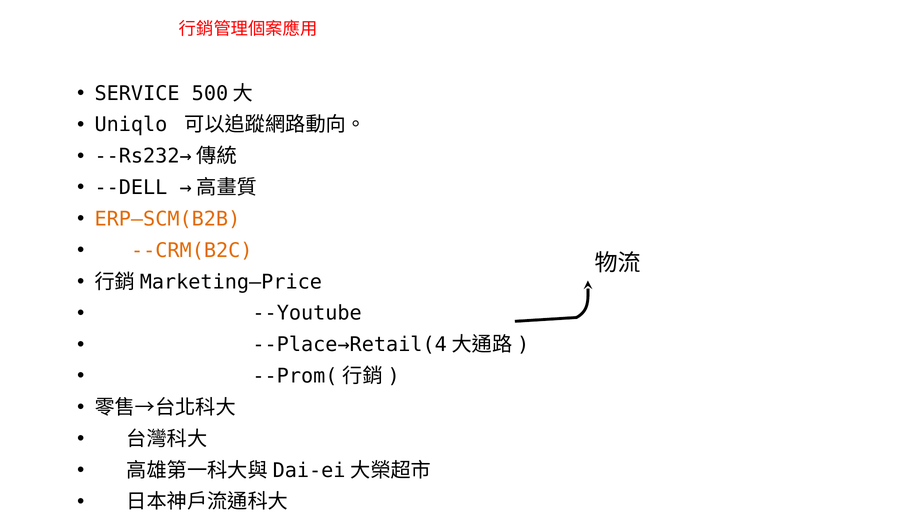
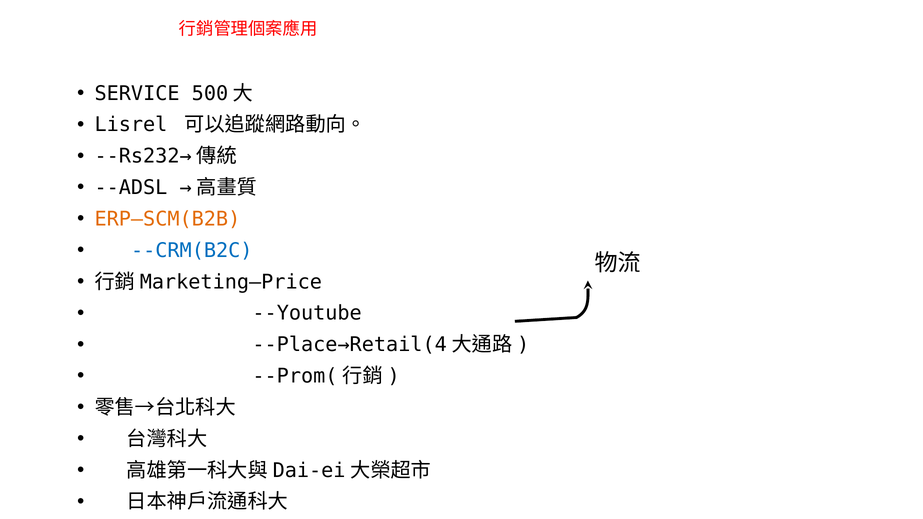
Uniqlo: Uniqlo -> Lisrel
--DELL: --DELL -> --ADSL
--CRM(B2C colour: orange -> blue
